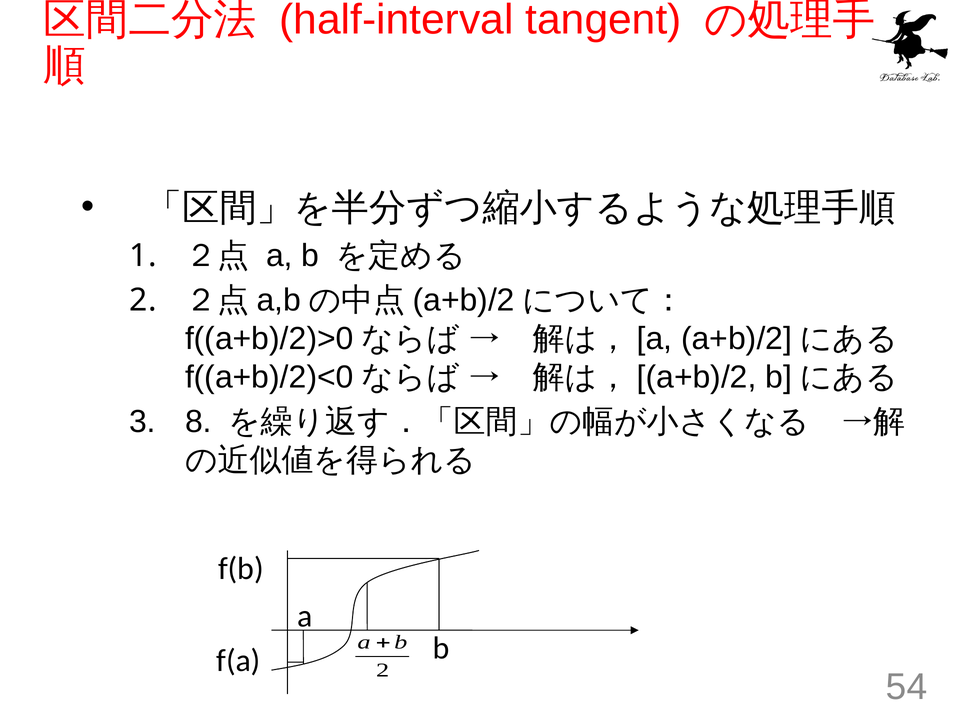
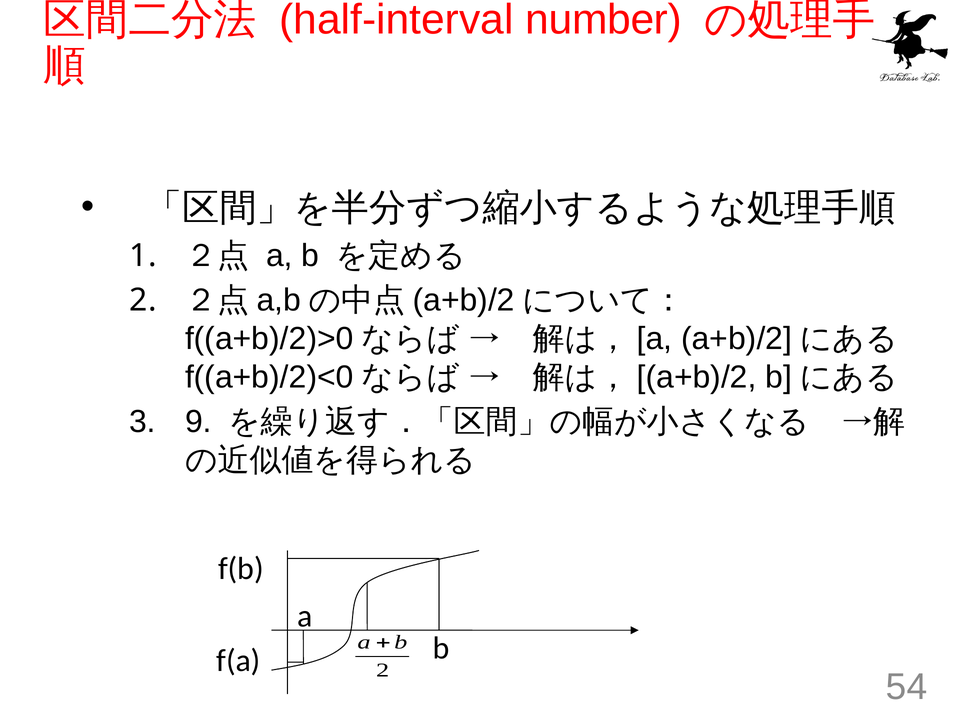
tangent: tangent -> number
8: 8 -> 9
